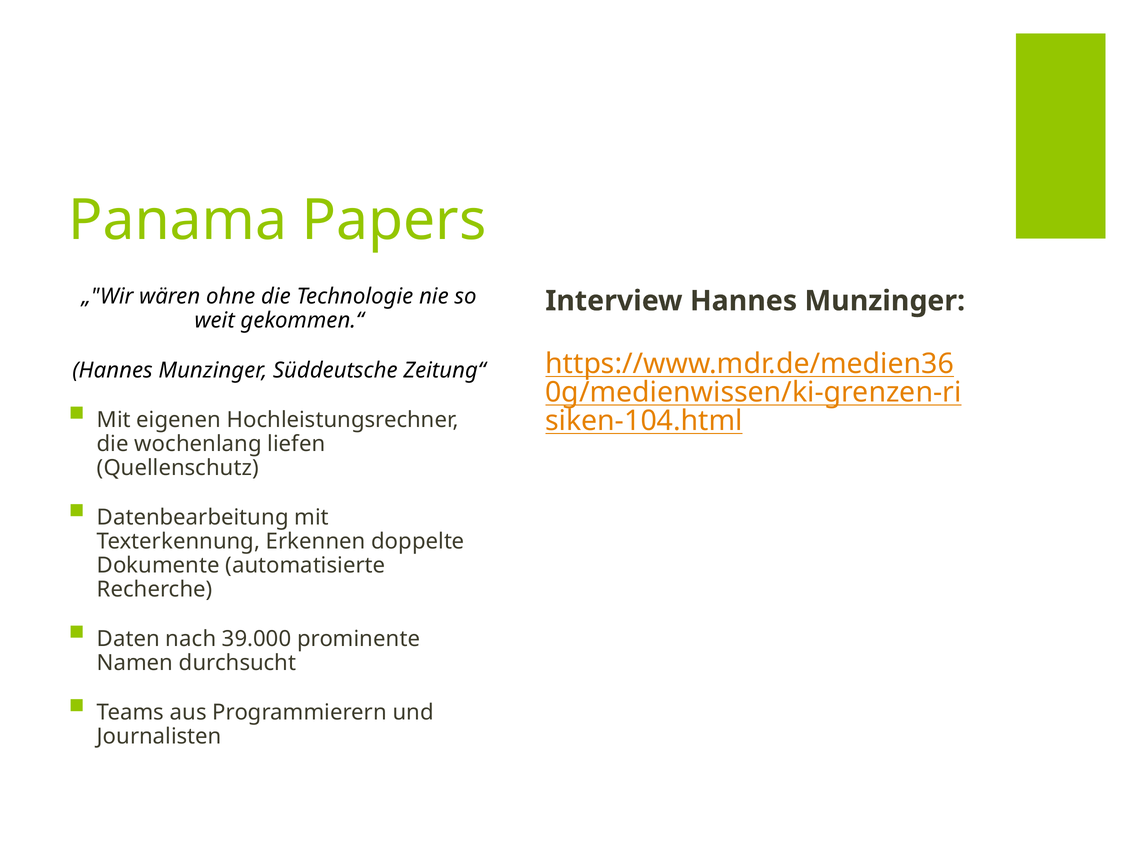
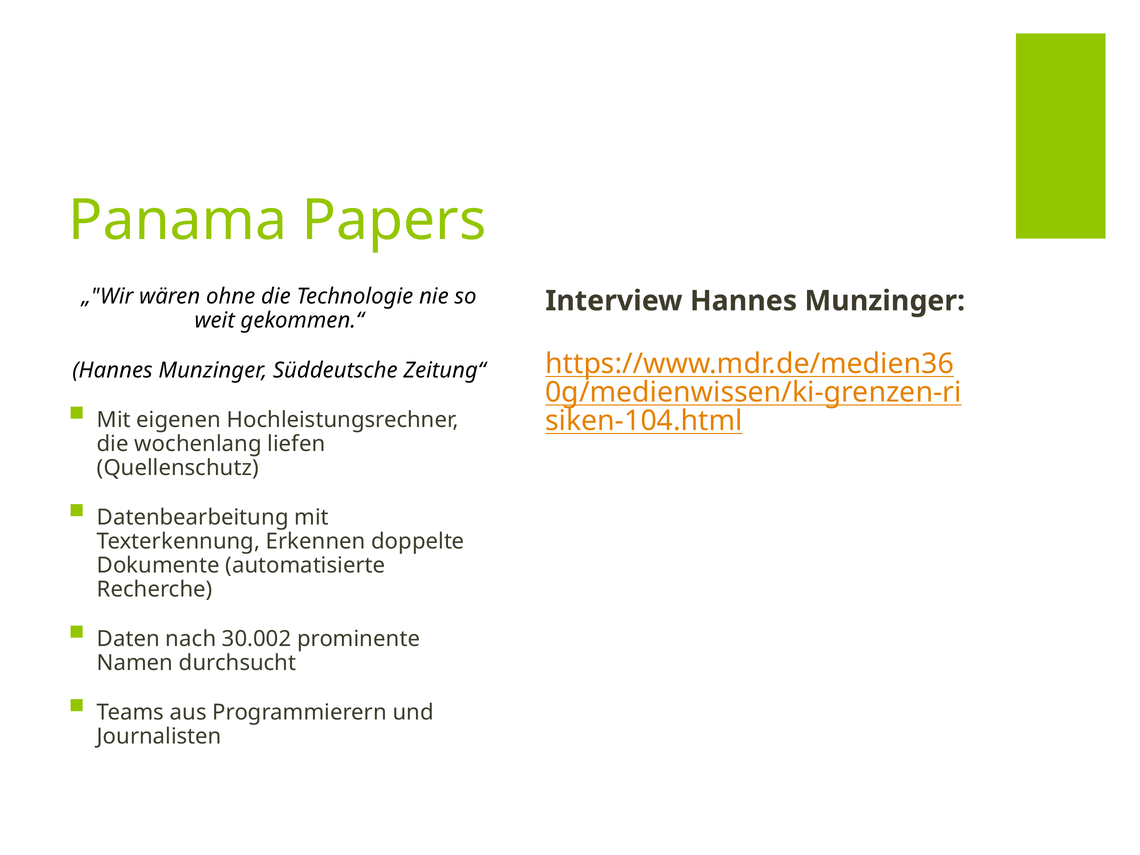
39.000: 39.000 -> 30.002
